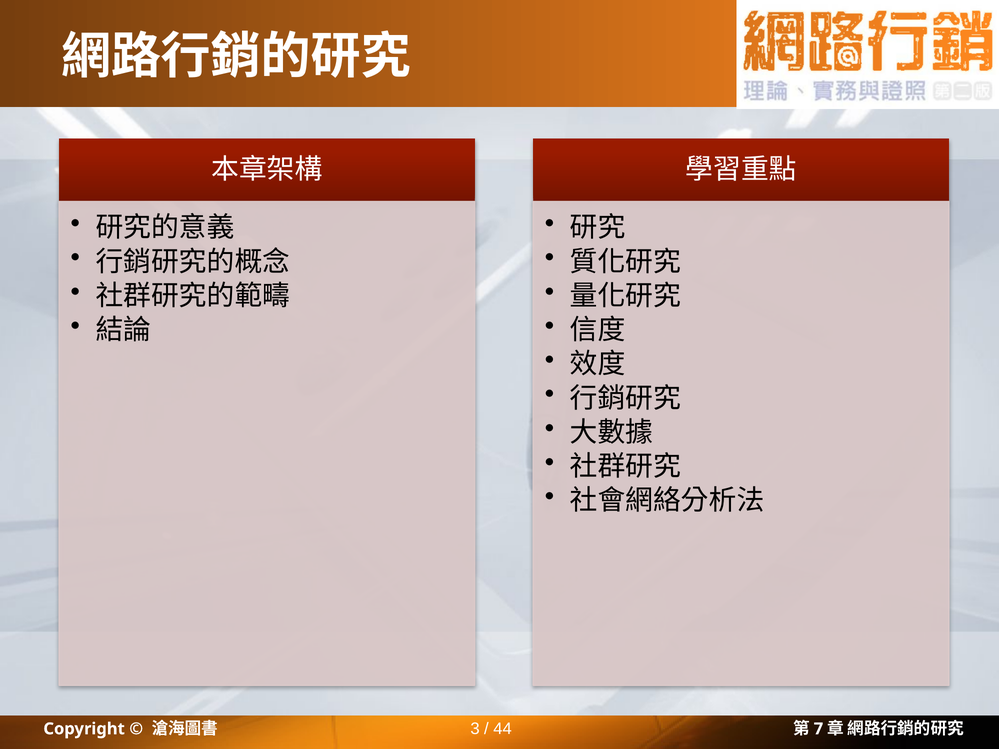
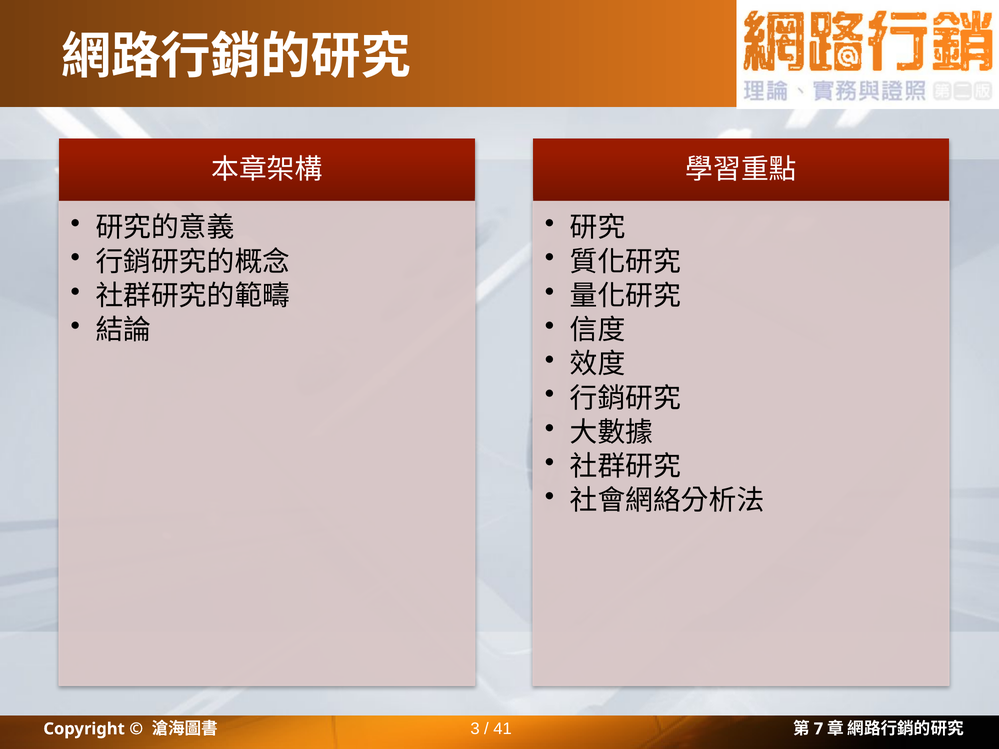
44: 44 -> 41
